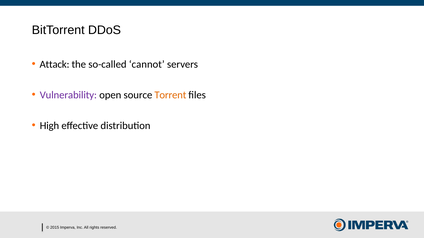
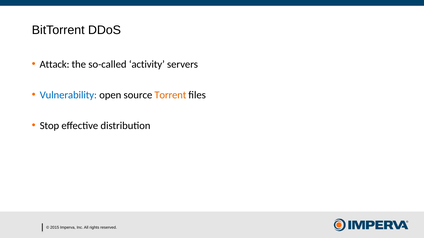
cannot: cannot -> activity
Vulnerability colour: purple -> blue
High: High -> Stop
